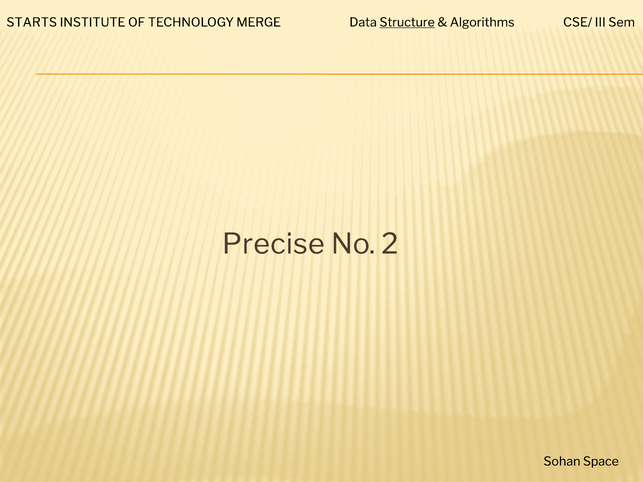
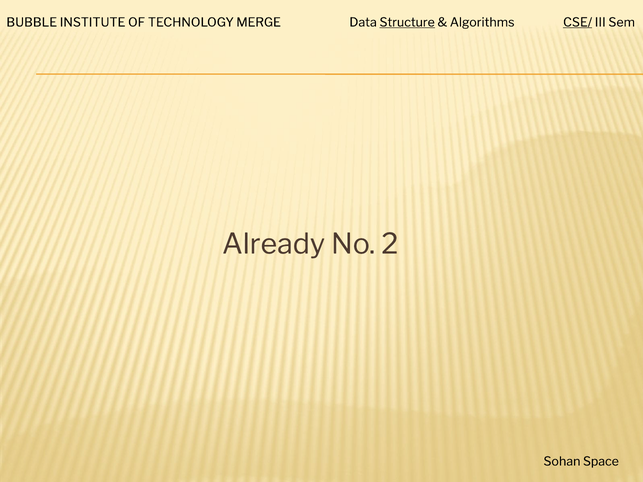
STARTS: STARTS -> BUBBLE
CSE/ underline: none -> present
Precise: Precise -> Already
